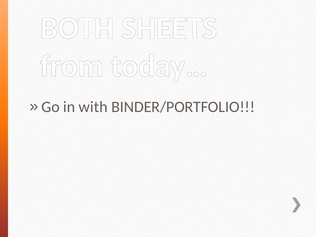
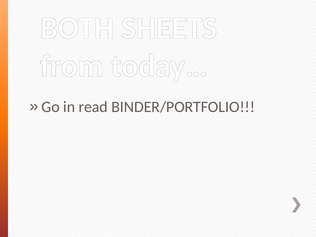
with: with -> read
